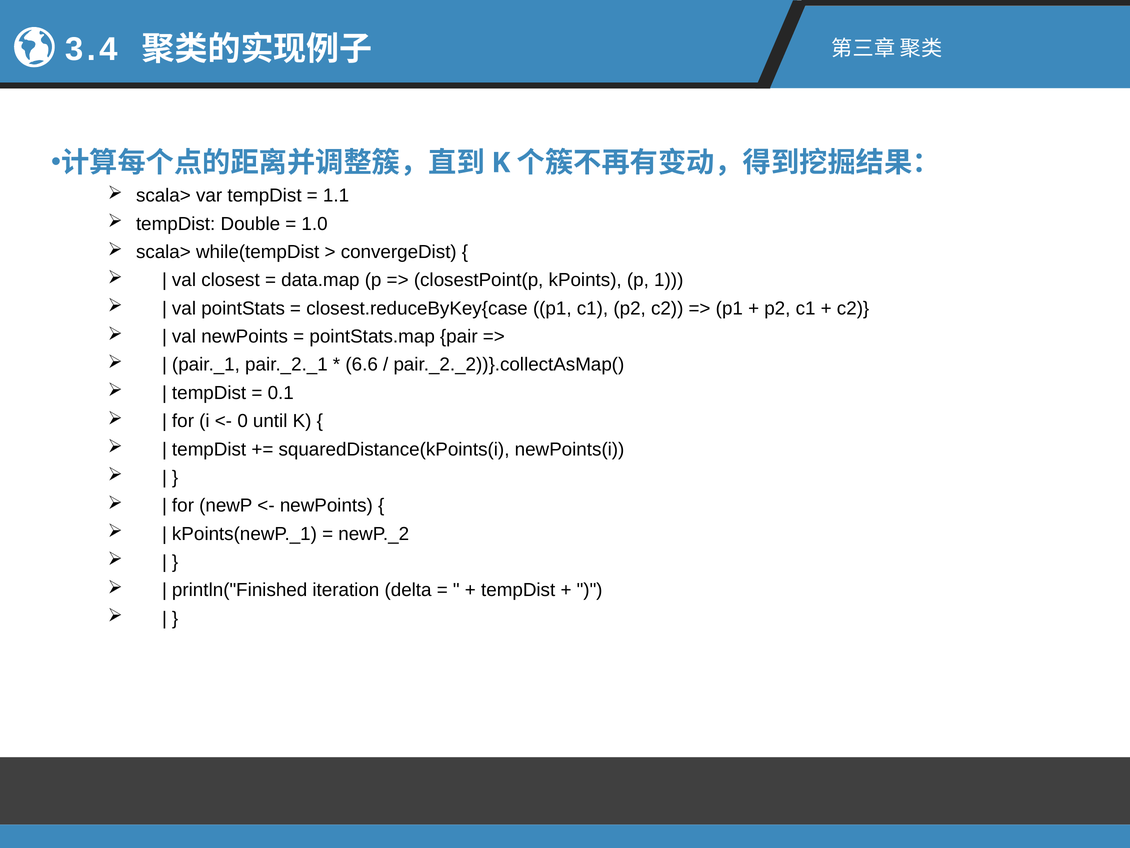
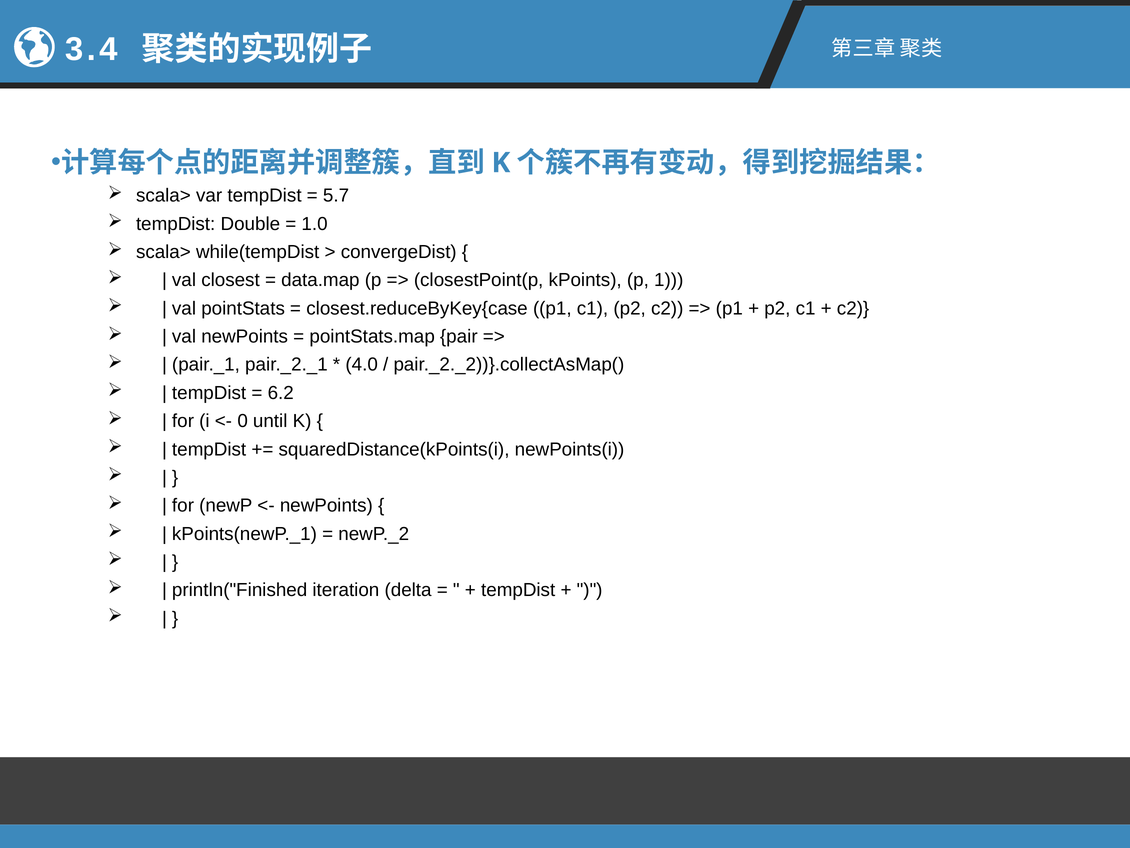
1.1: 1.1 -> 5.7
6.6: 6.6 -> 4.0
0.1: 0.1 -> 6.2
